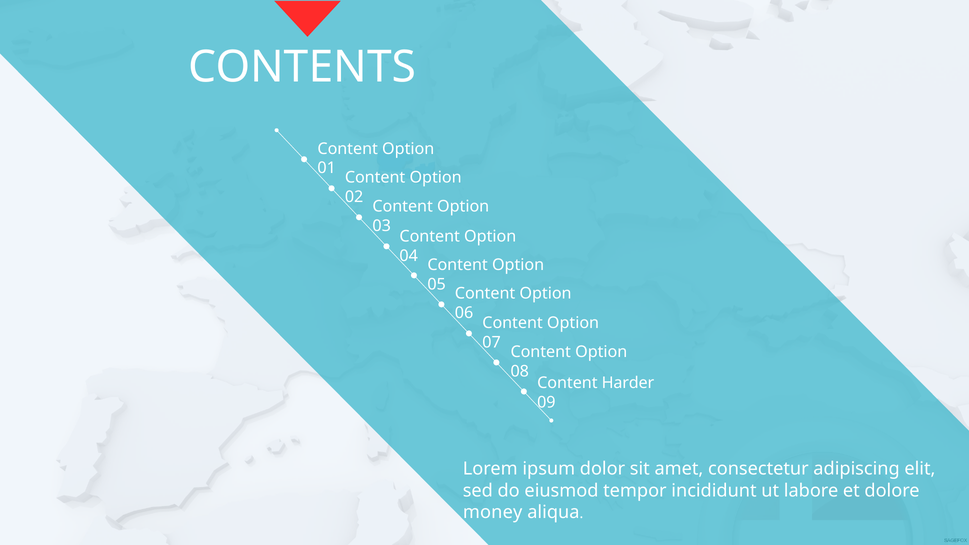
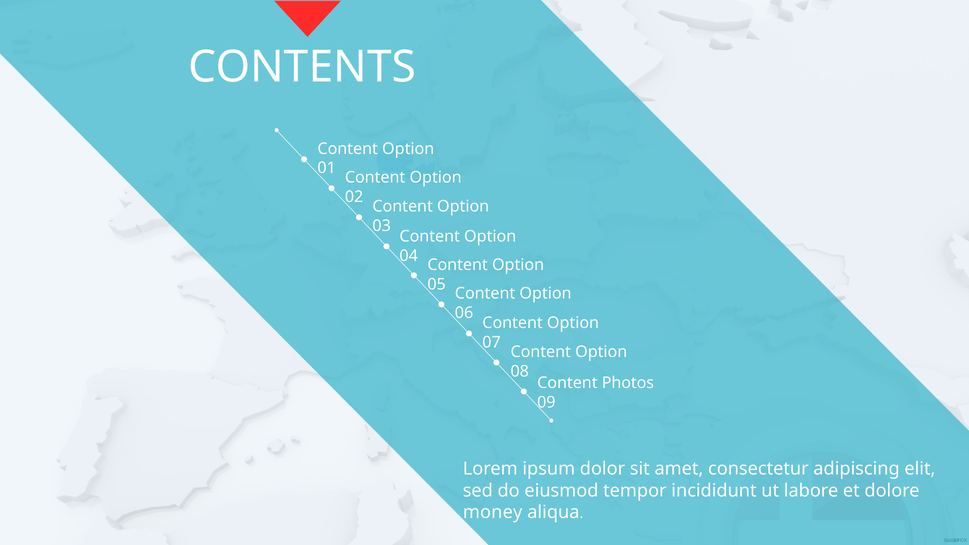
Harder: Harder -> Photos
